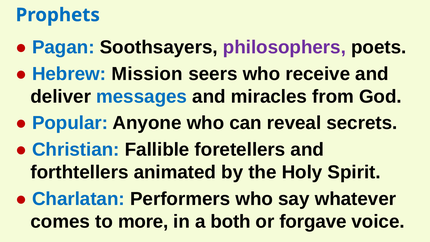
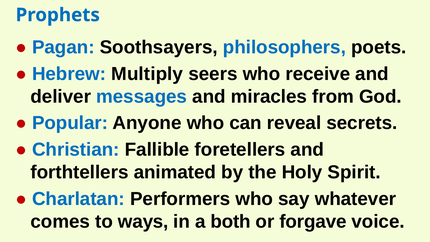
philosophers colour: purple -> blue
Mission: Mission -> Multiply
more: more -> ways
